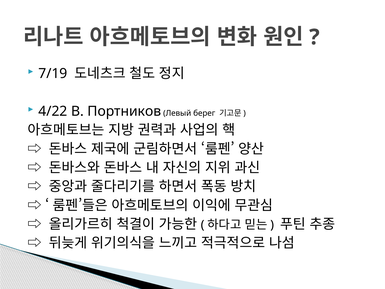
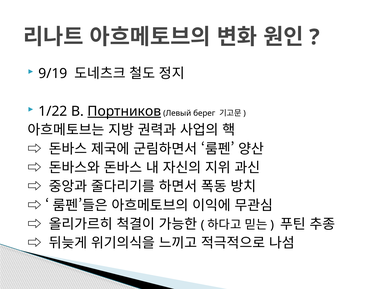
7/19: 7/19 -> 9/19
4/22: 4/22 -> 1/22
Портников underline: none -> present
